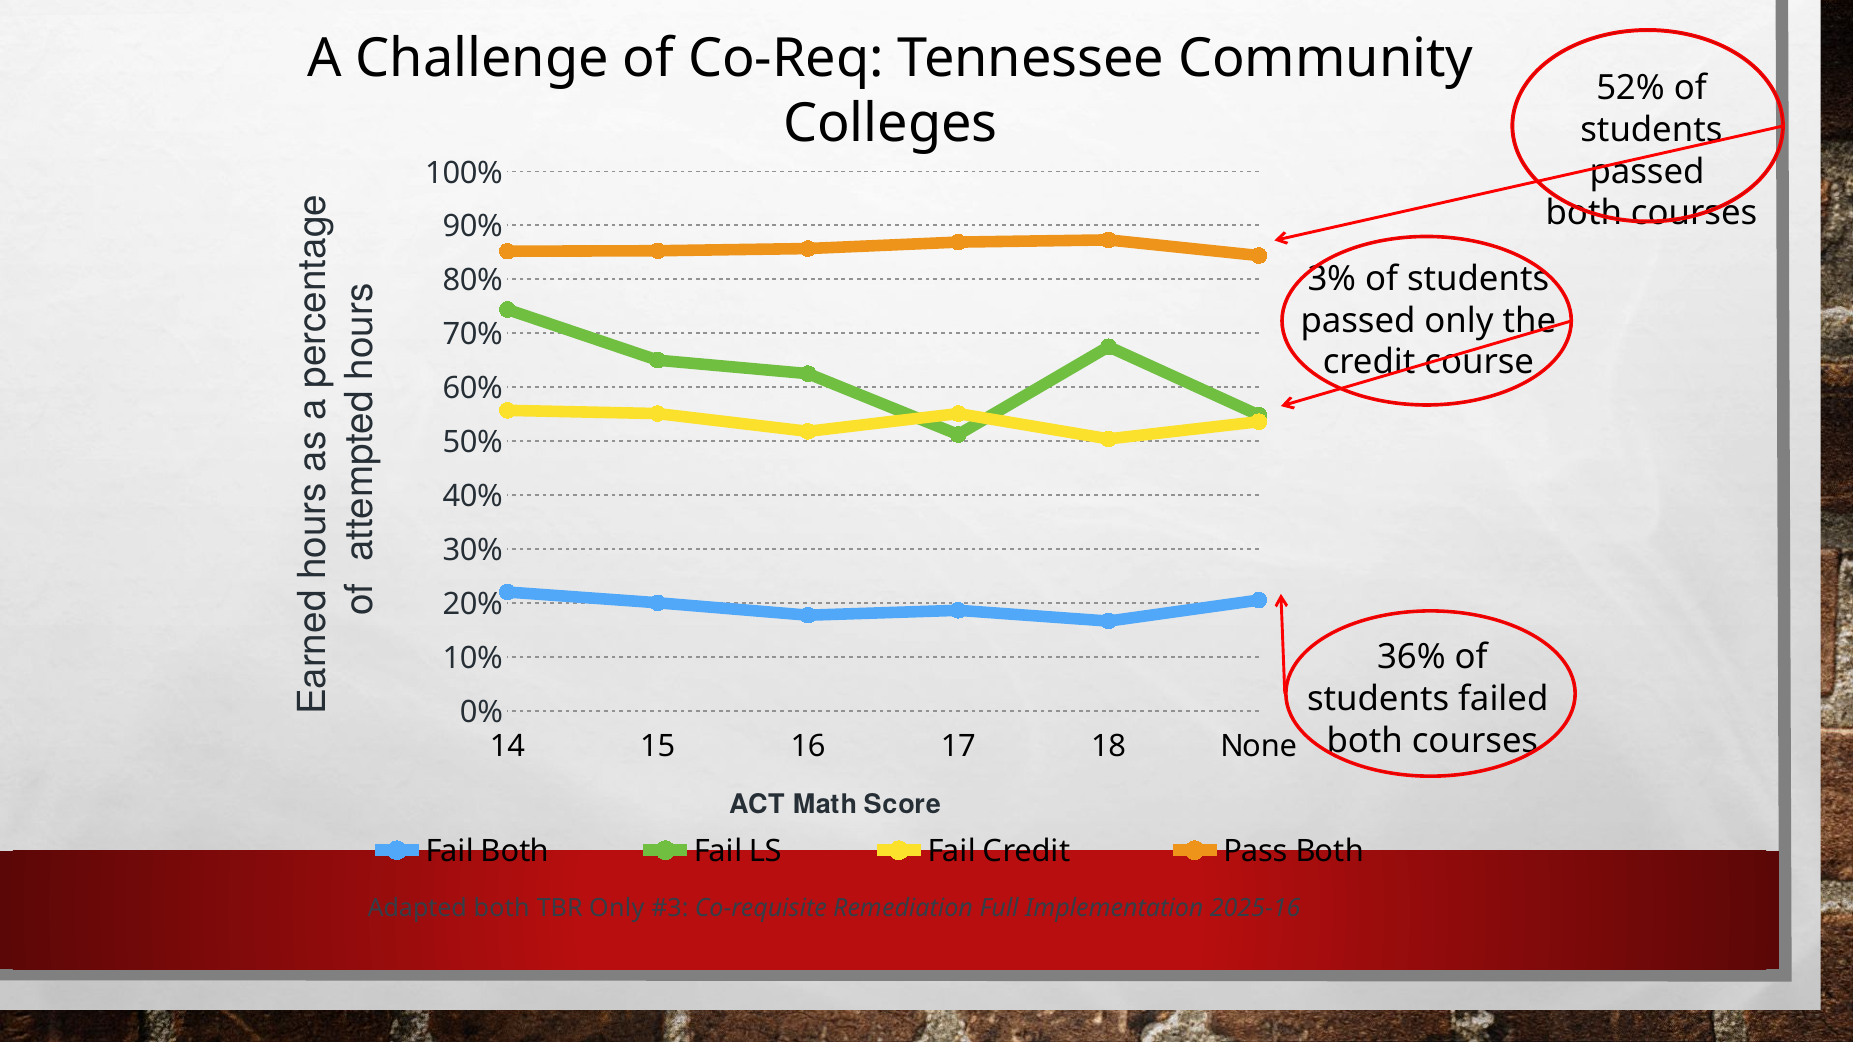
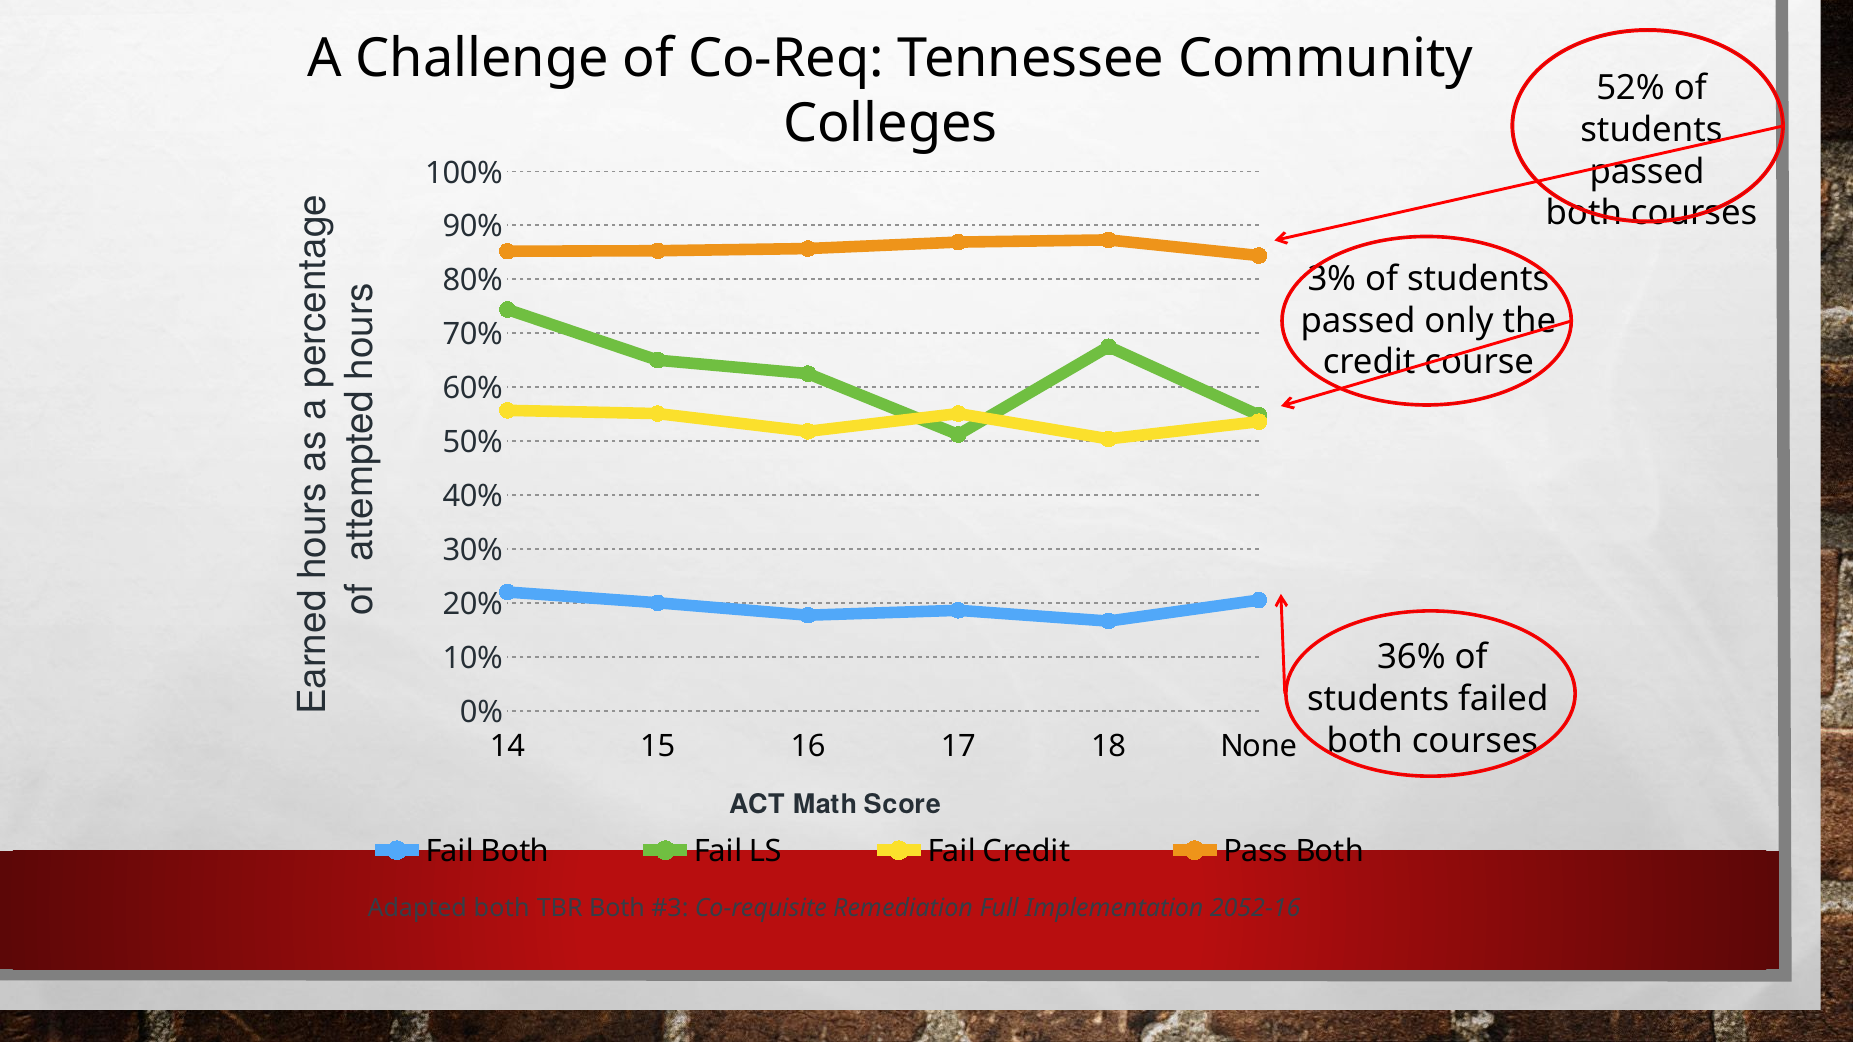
TBR Only: Only -> Both
2025-16: 2025-16 -> 2052-16
